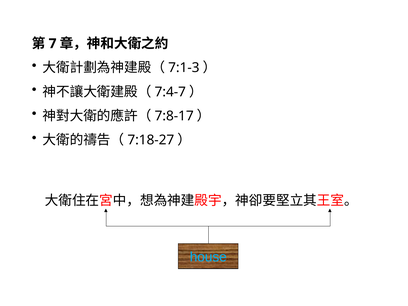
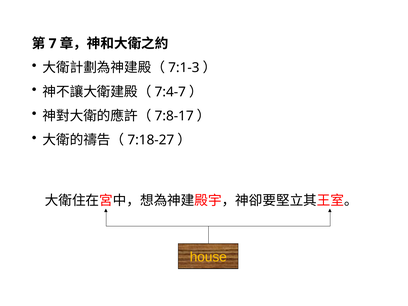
house colour: light blue -> yellow
